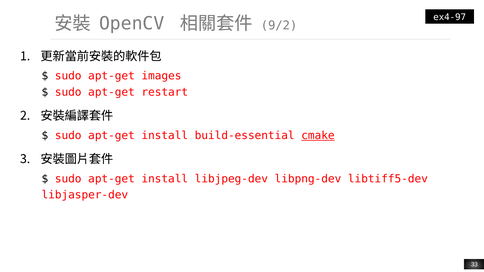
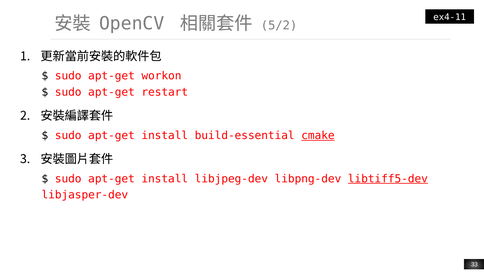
ex4-97: ex4-97 -> ex4-11
9/2: 9/2 -> 5/2
images: images -> workon
libtiff5-dev underline: none -> present
